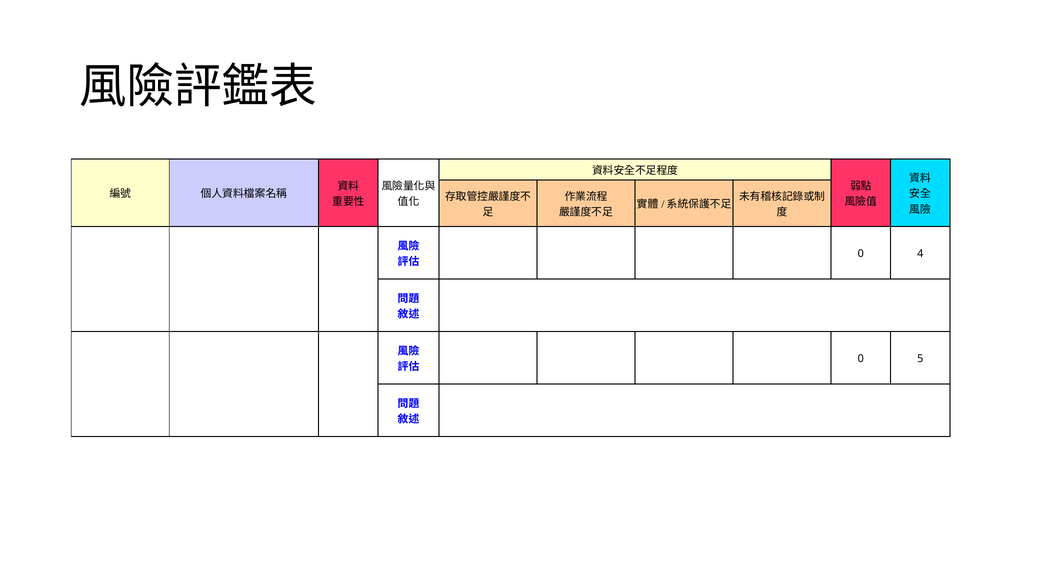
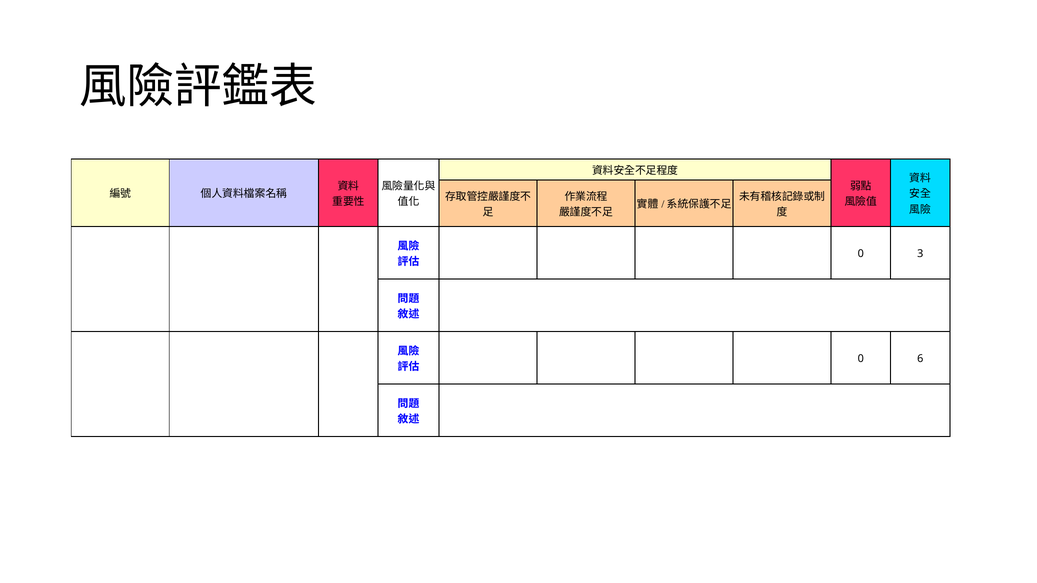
4: 4 -> 3
5: 5 -> 6
